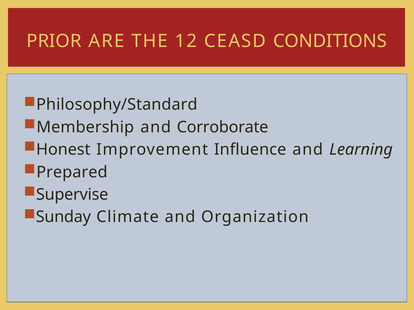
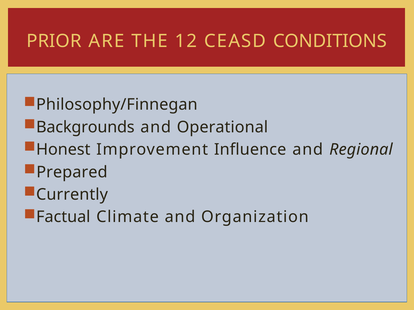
Philosophy/Standard: Philosophy/Standard -> Philosophy/Finnegan
Membership: Membership -> Backgrounds
Corroborate: Corroborate -> Operational
Learning: Learning -> Regional
Supervise: Supervise -> Currently
Sunday: Sunday -> Factual
